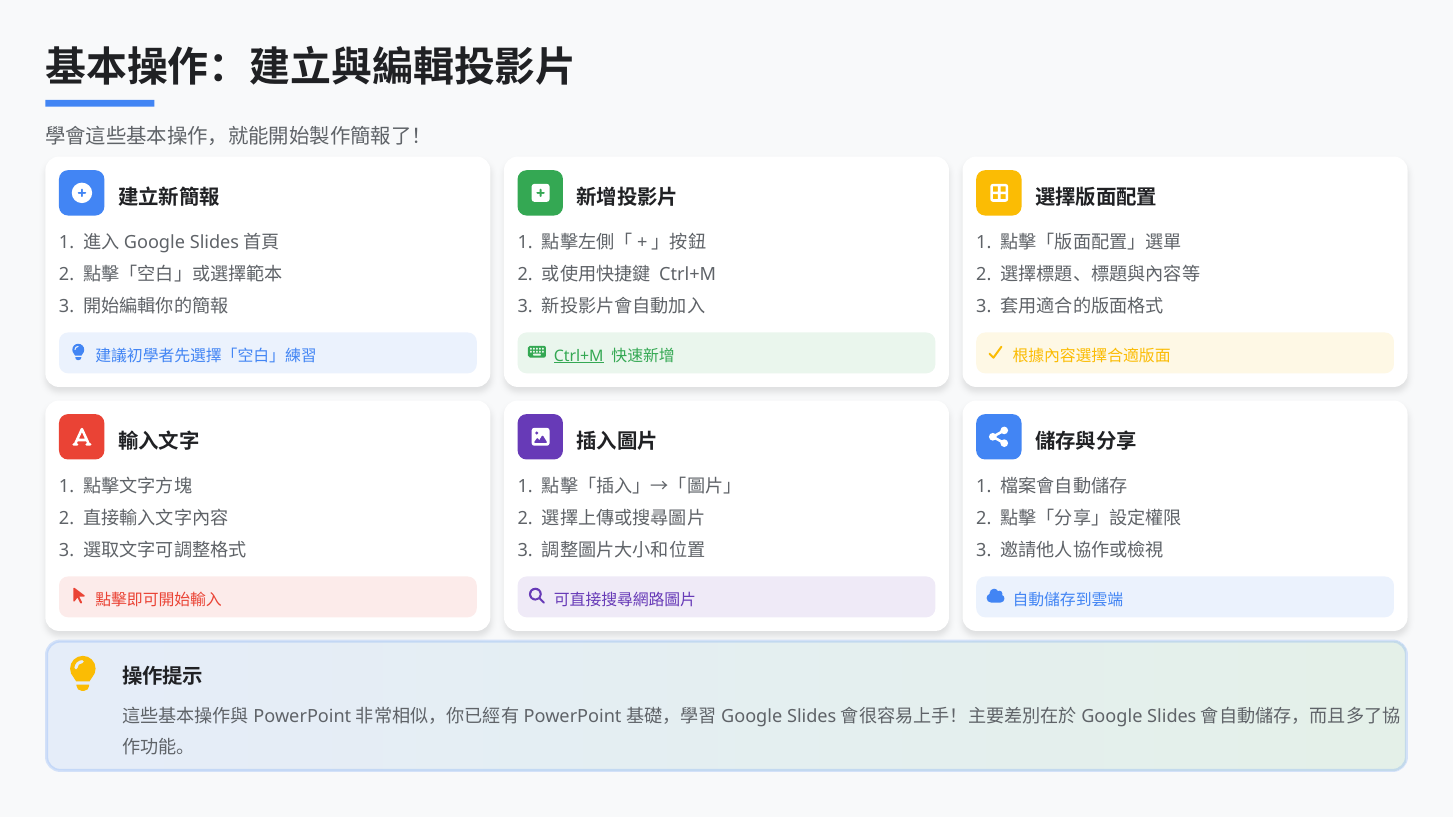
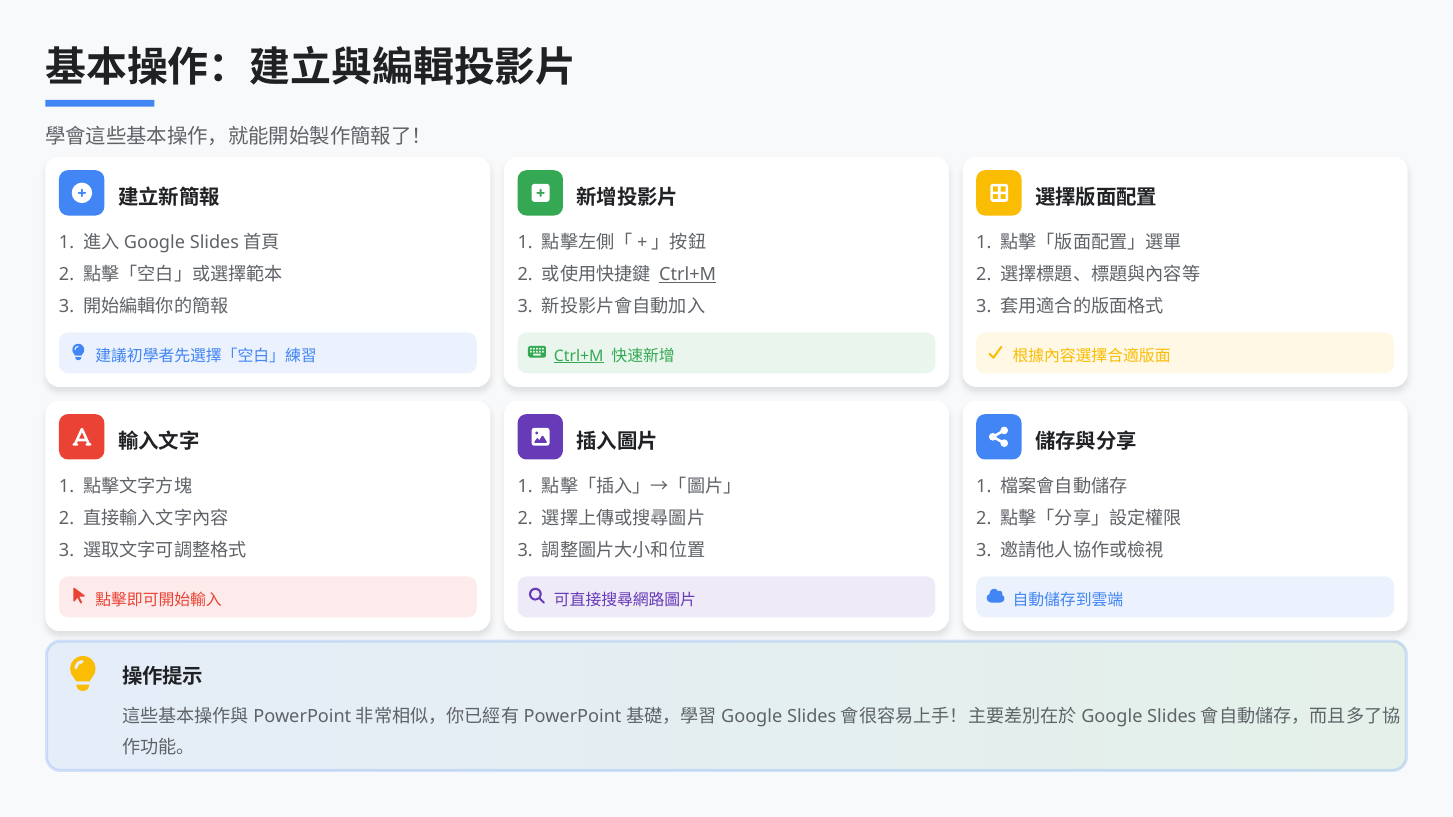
Ctrl+M at (688, 275) underline: none -> present
